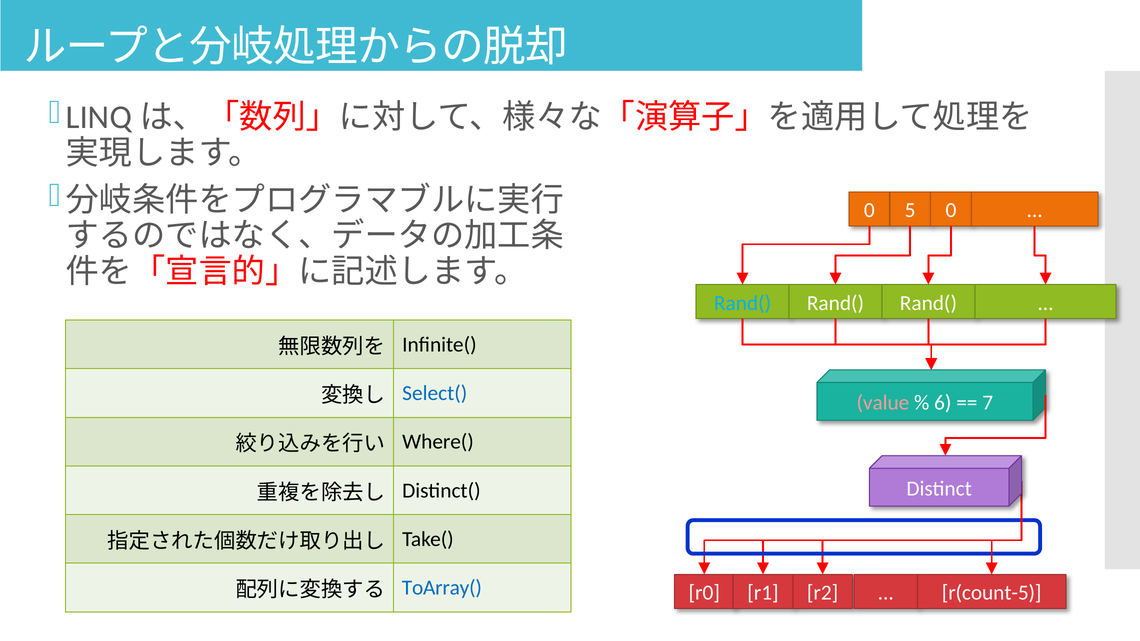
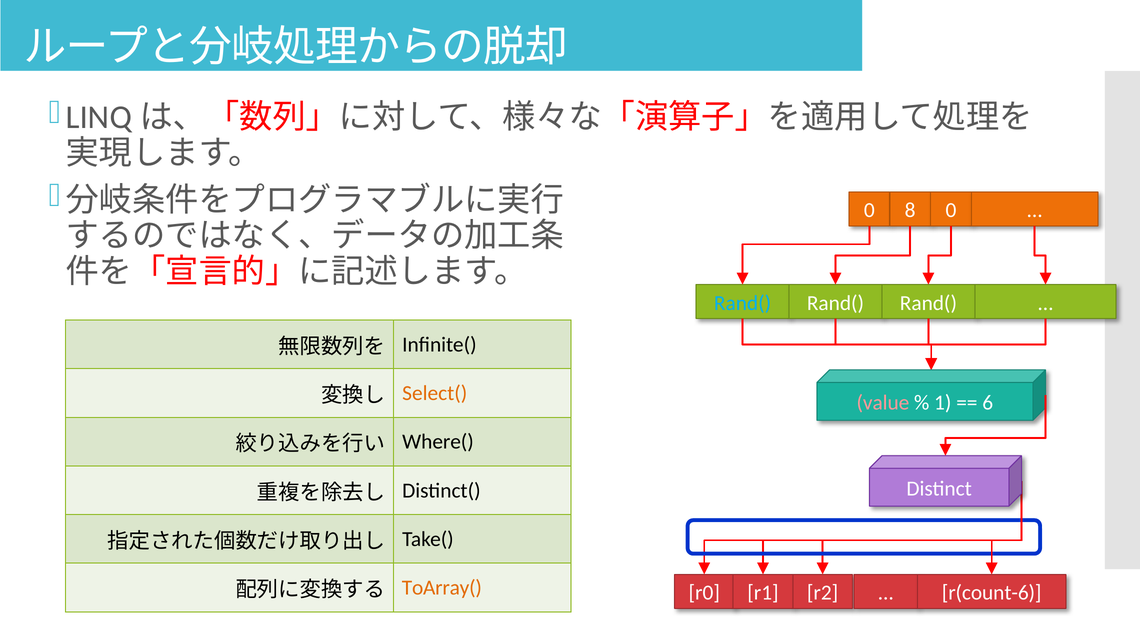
5: 5 -> 8
Select( colour: blue -> orange
6: 6 -> 1
7: 7 -> 6
ToArray( colour: blue -> orange
r(count-5: r(count-5 -> r(count-6
